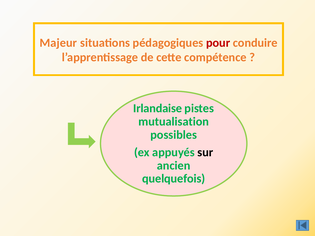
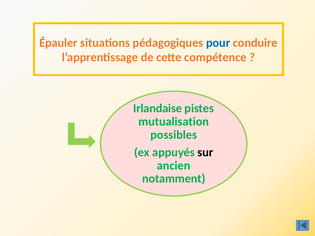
Majeur: Majeur -> Épauler
pour colour: red -> blue
quelquefois: quelquefois -> notamment
